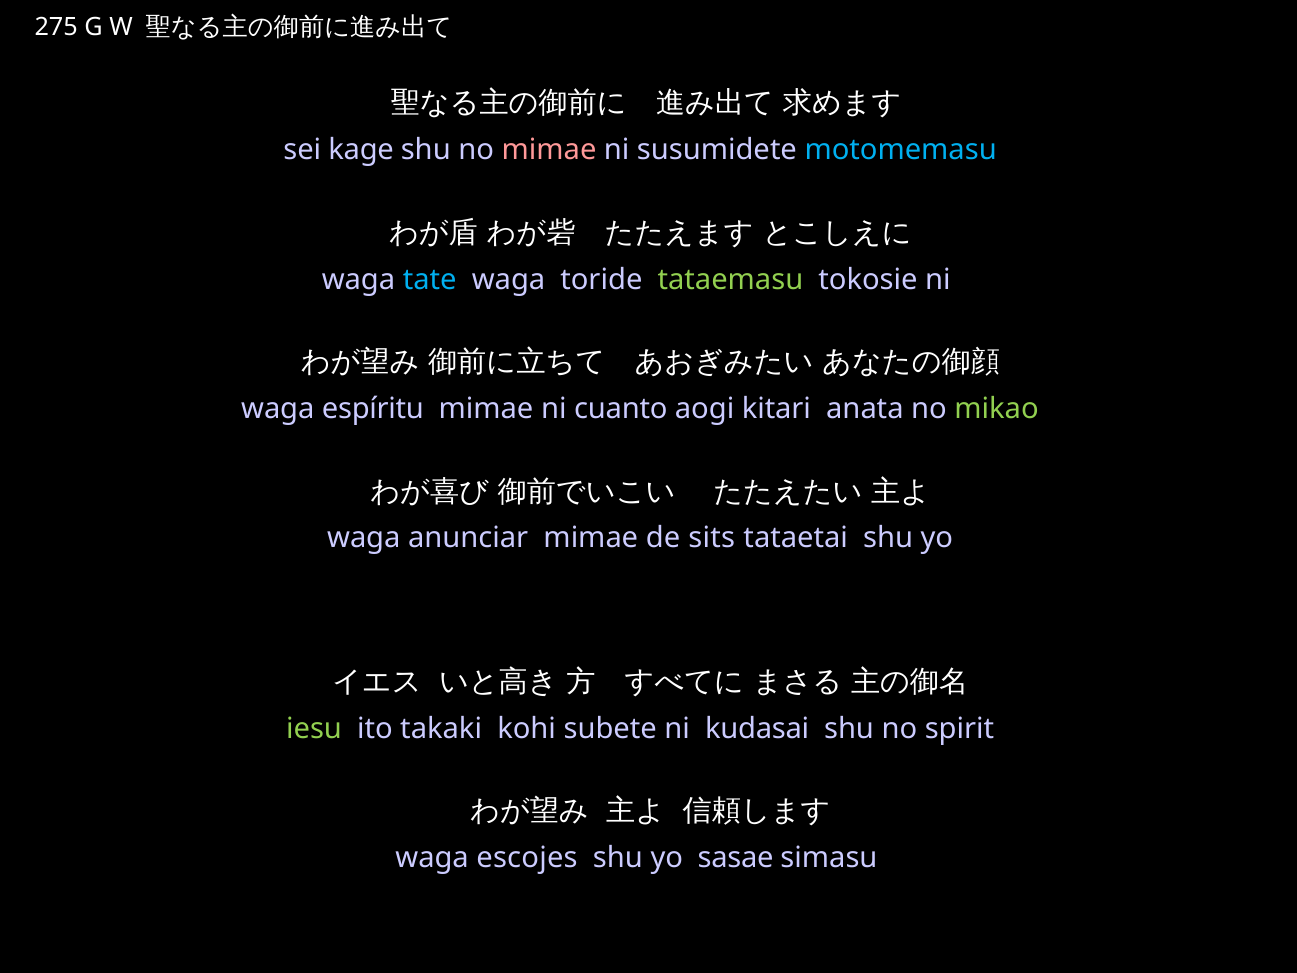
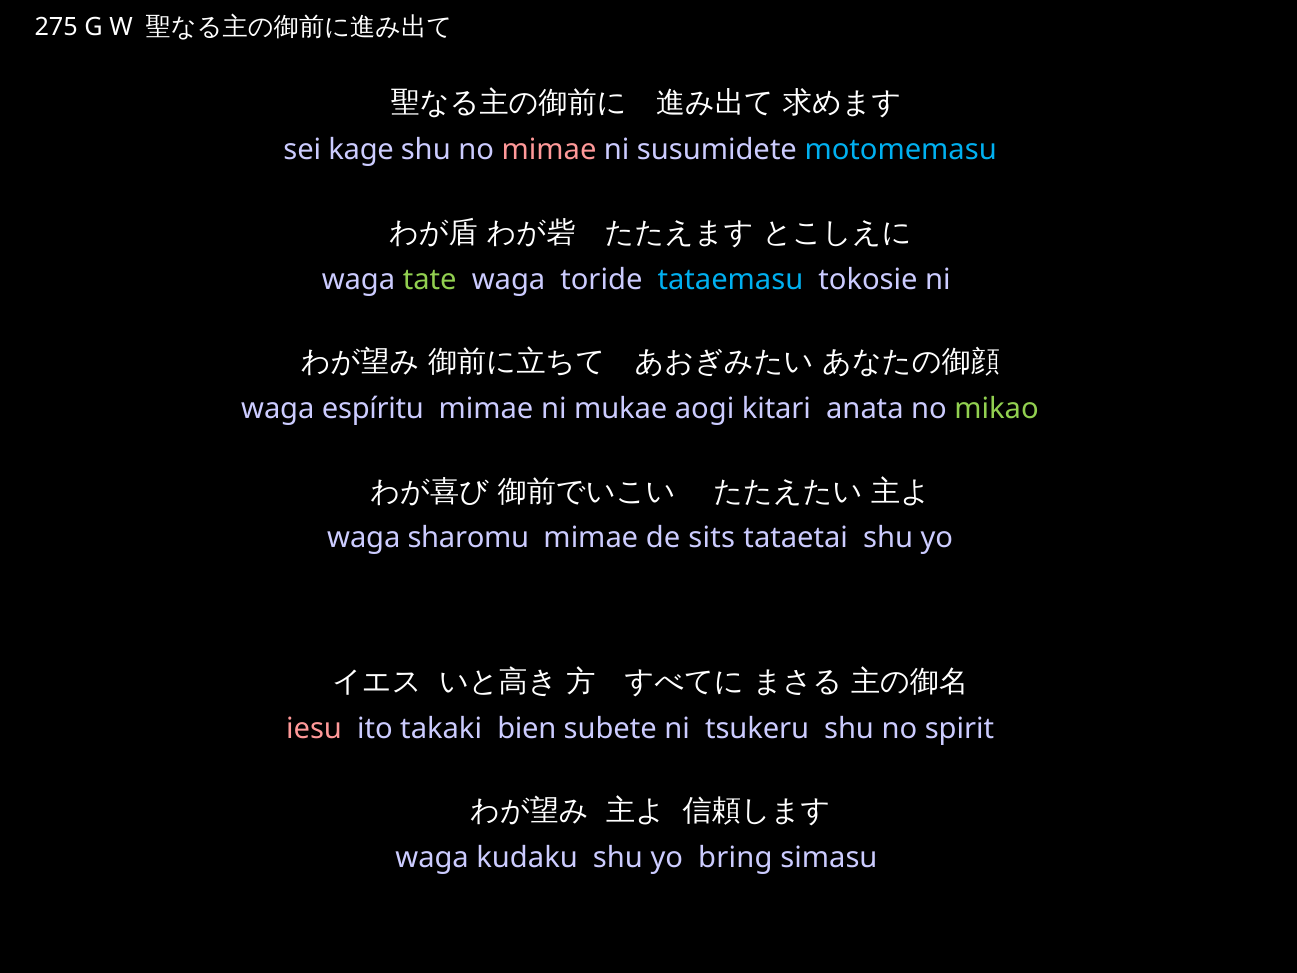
tate colour: light blue -> light green
tataemasu colour: light green -> light blue
cuanto: cuanto -> mukae
anunciar: anunciar -> sharomu
iesu colour: light green -> pink
kohi: kohi -> bien
kudasai: kudasai -> tsukeru
escojes: escojes -> kudaku
sasae: sasae -> bring
